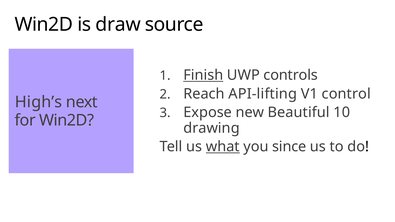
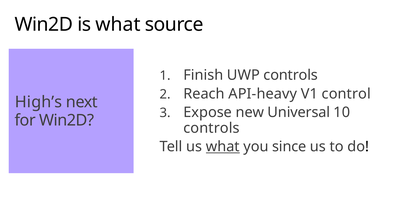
is draw: draw -> what
Finish underline: present -> none
API-lifting: API-lifting -> API-heavy
Beautiful: Beautiful -> Universal
drawing at (212, 128): drawing -> controls
